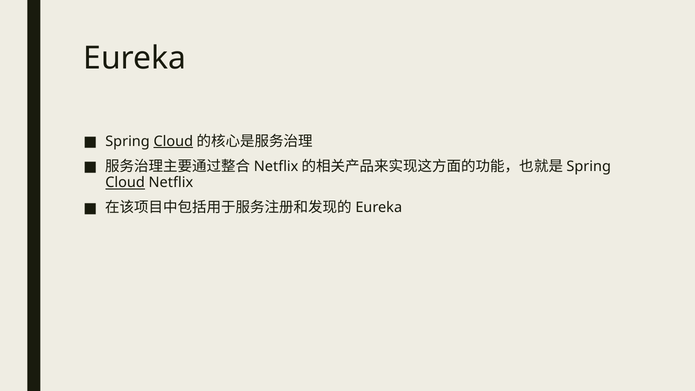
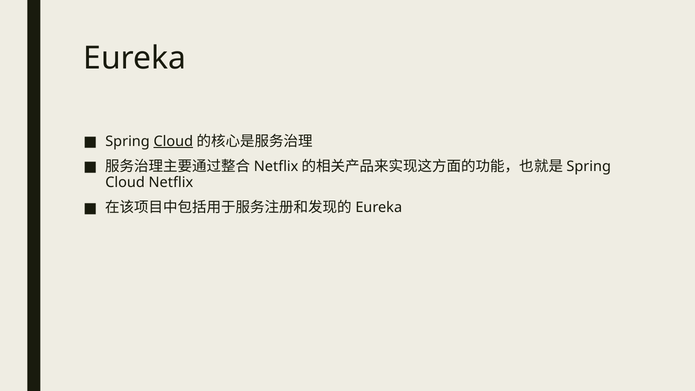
Cloud at (125, 183) underline: present -> none
